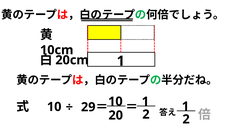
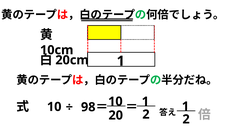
29: 29 -> 98
